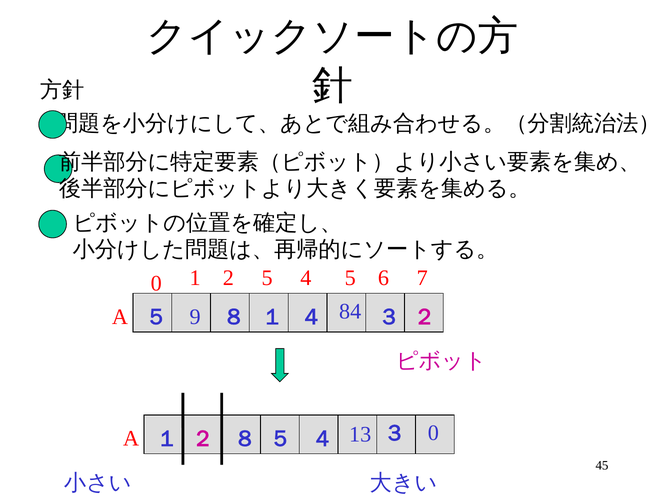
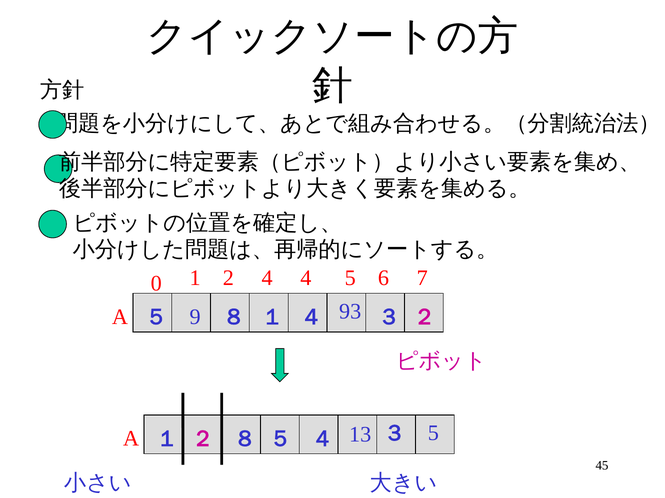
2 5: 5 -> 4
84: 84 -> 93
13 0: 0 -> 5
